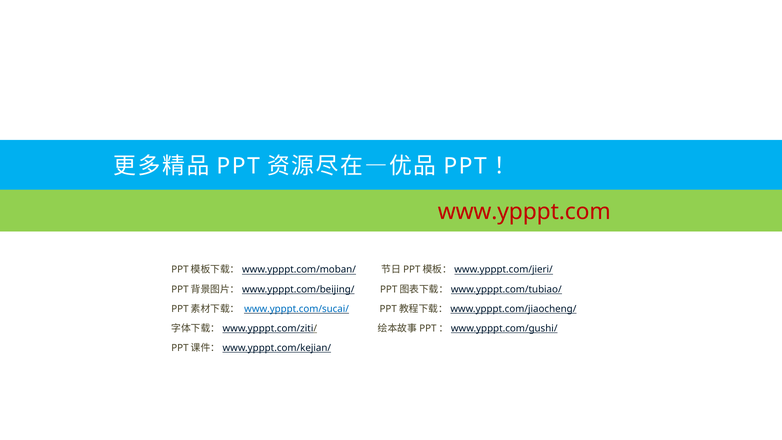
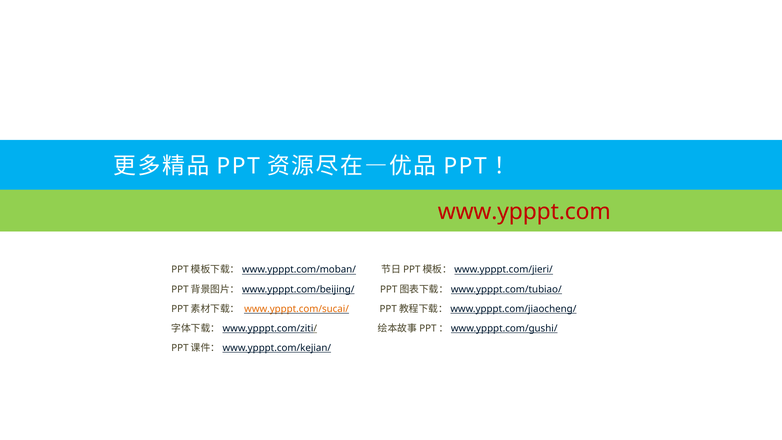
www.ypppt.com/sucai/ colour: blue -> orange
